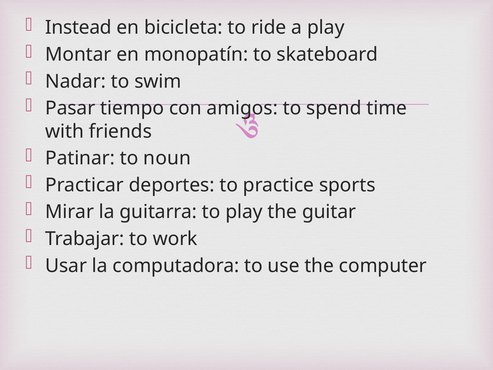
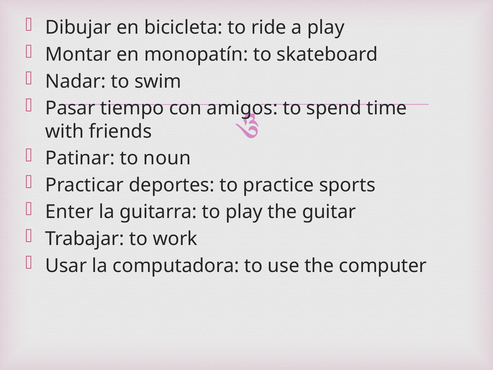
Instead: Instead -> Dibujar
Mirar: Mirar -> Enter
